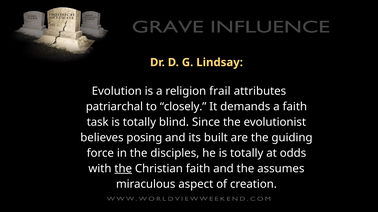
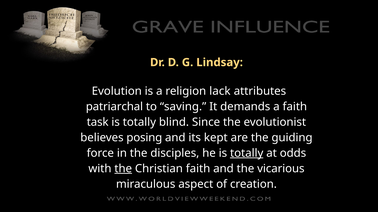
frail: frail -> lack
closely: closely -> saving
built: built -> kept
totally at (247, 154) underline: none -> present
assumes: assumes -> vicarious
